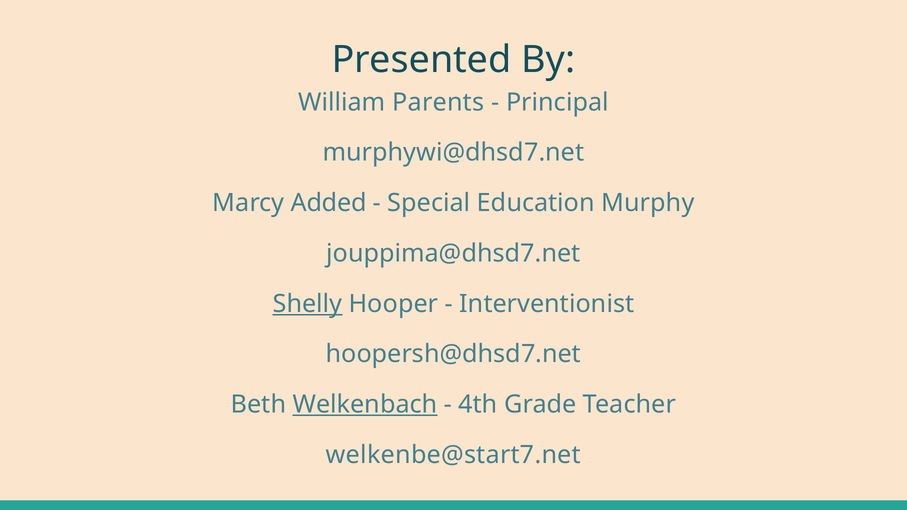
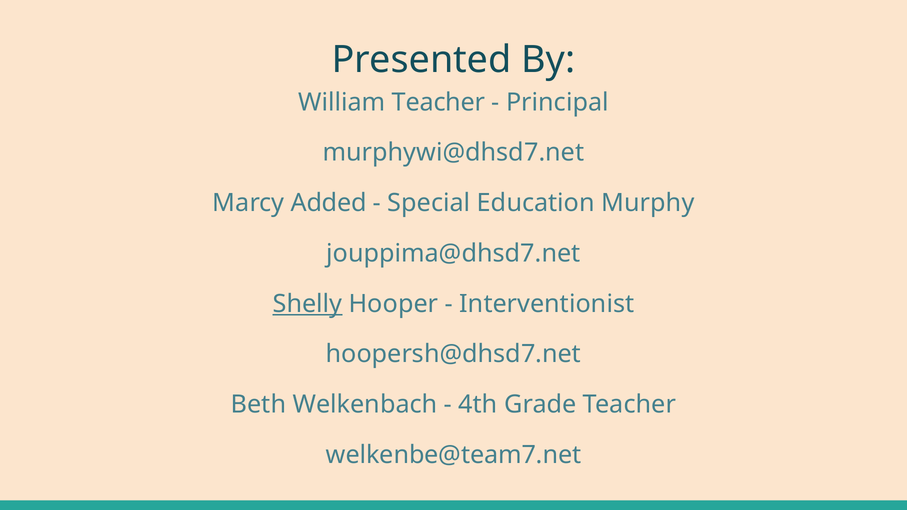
William Parents: Parents -> Teacher
Welkenbach underline: present -> none
welkenbe@start7.net: welkenbe@start7.net -> welkenbe@team7.net
